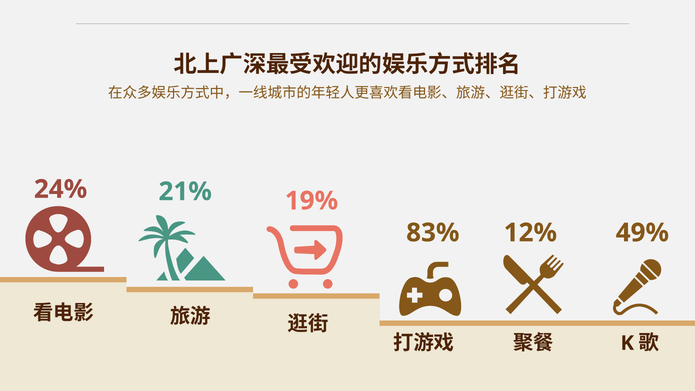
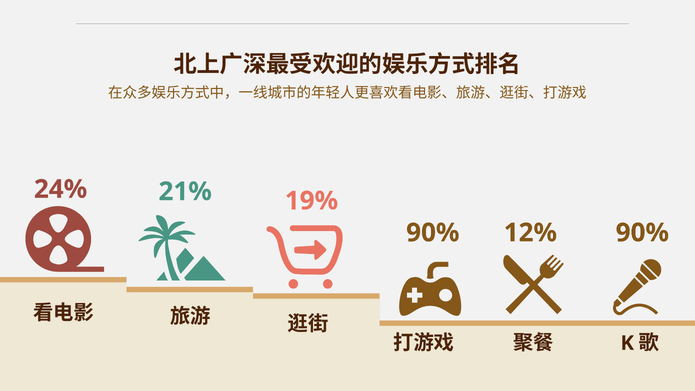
83% at (433, 233): 83% -> 90%
12% 49%: 49% -> 90%
